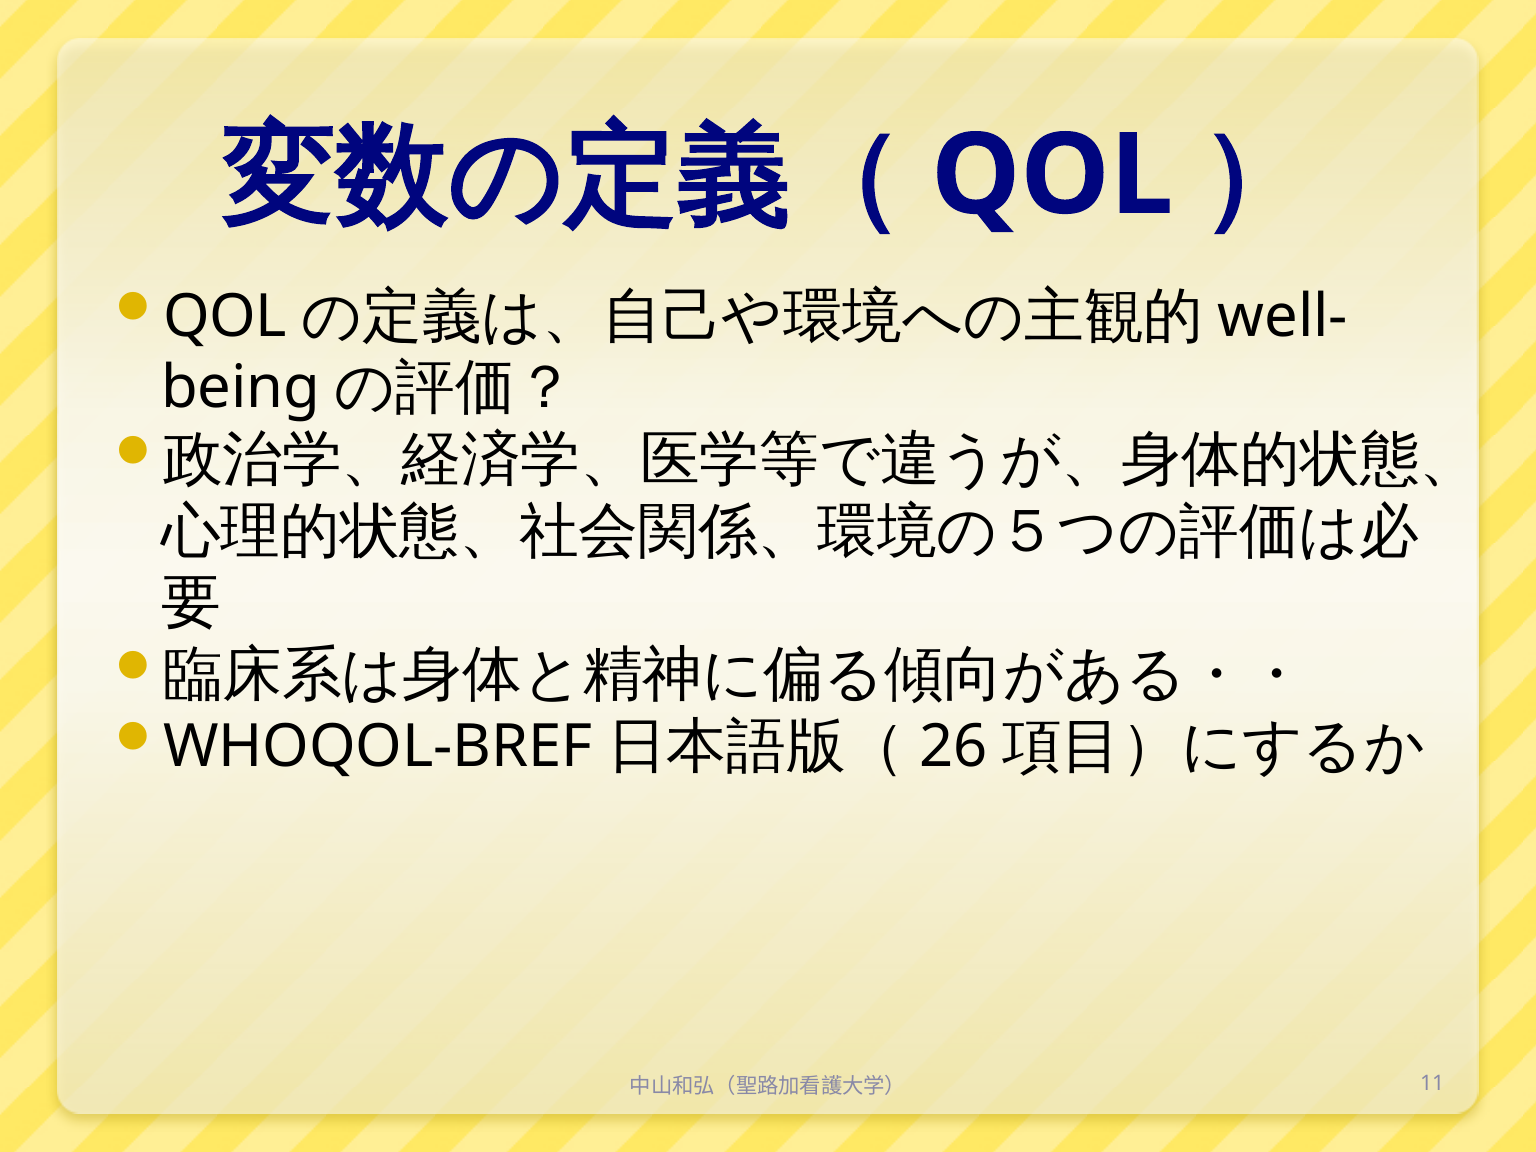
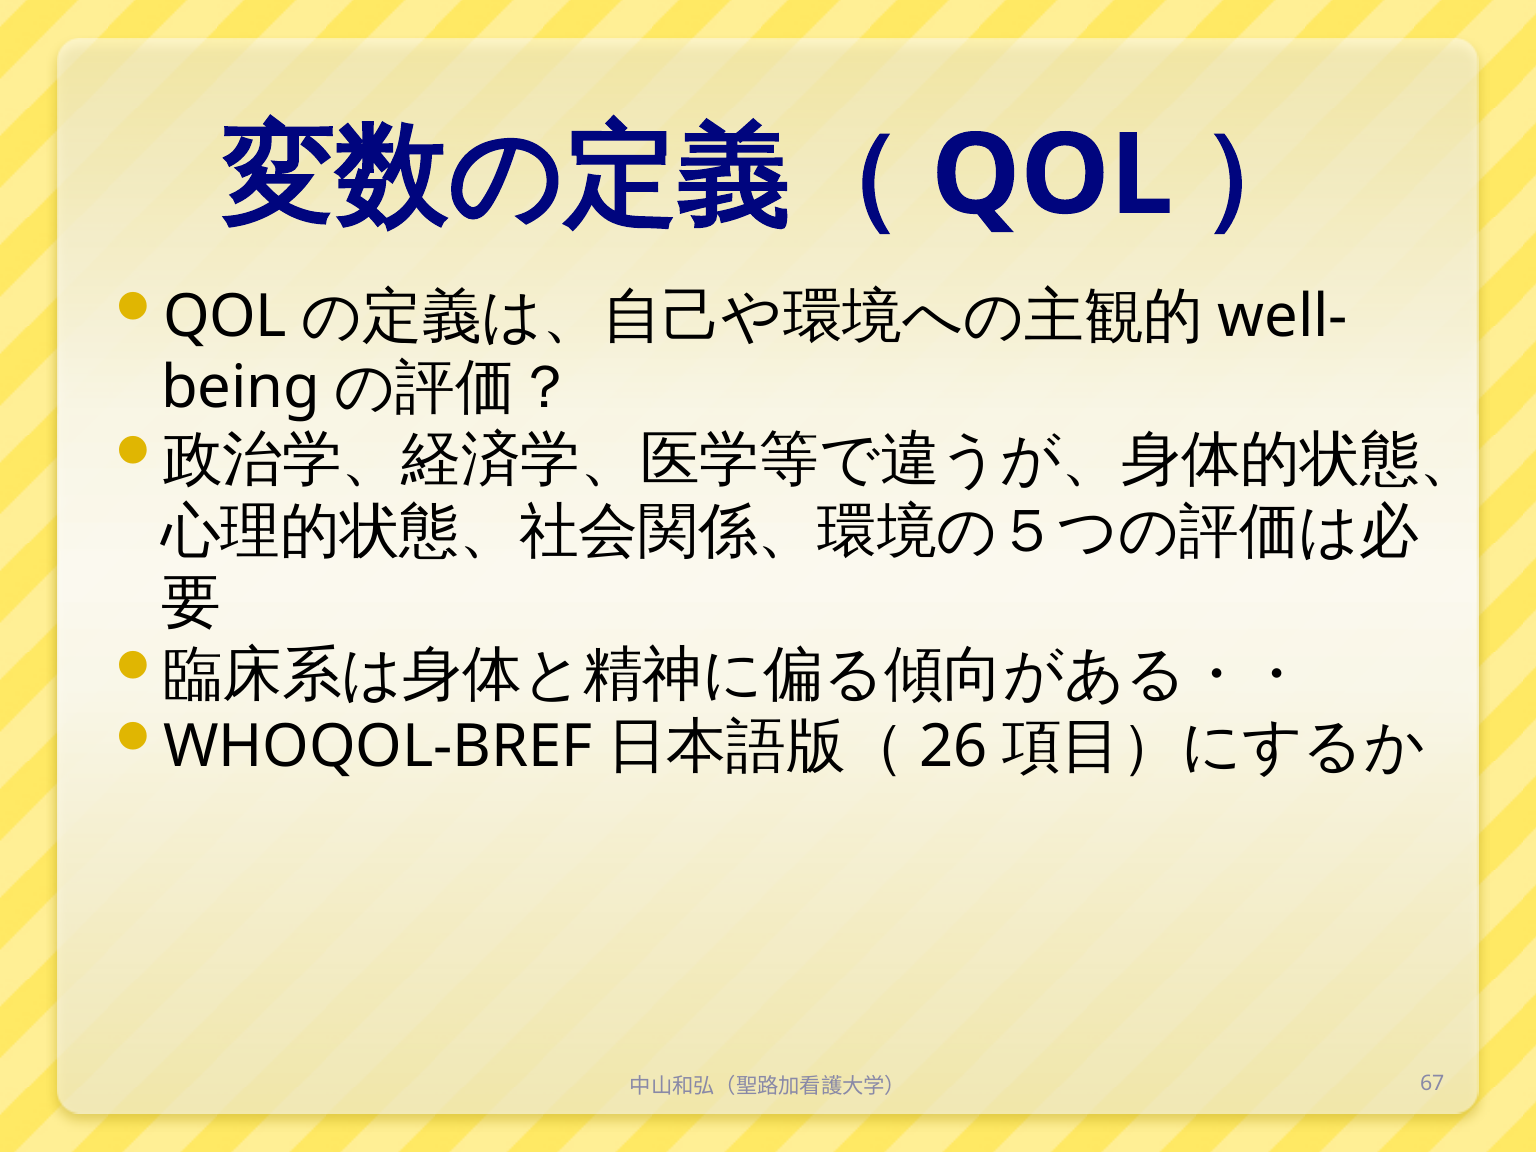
11: 11 -> 67
